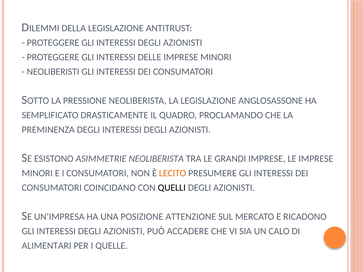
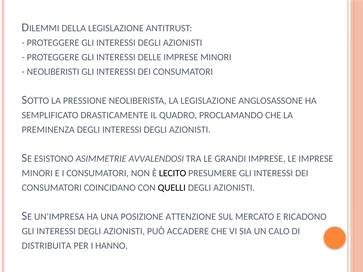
ASIMMETRIE NEOLIBERISTA: NEOLIBERISTA -> AVVALENDOSI
LECITO colour: orange -> black
ALIMENTARI: ALIMENTARI -> DISTRIBUITA
QUELLE: QUELLE -> HANNO
